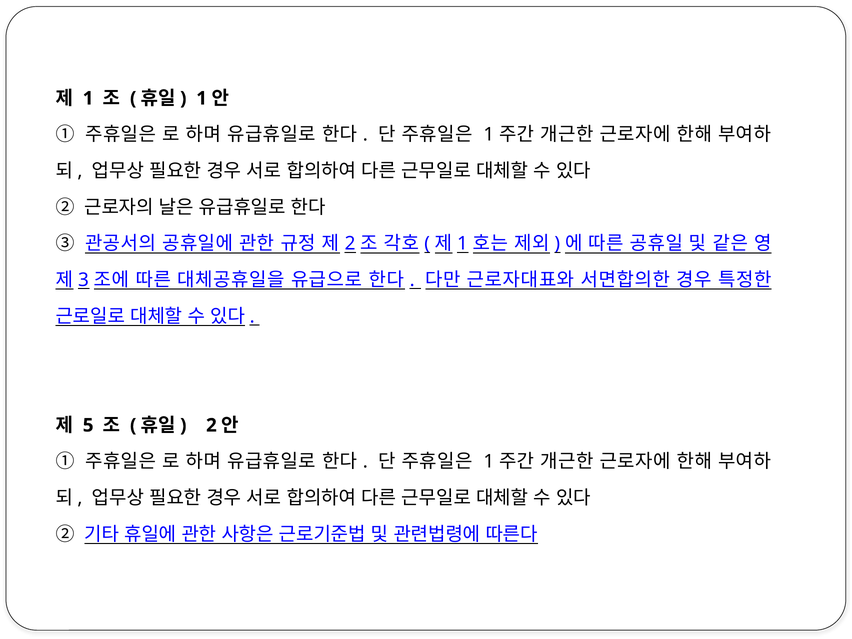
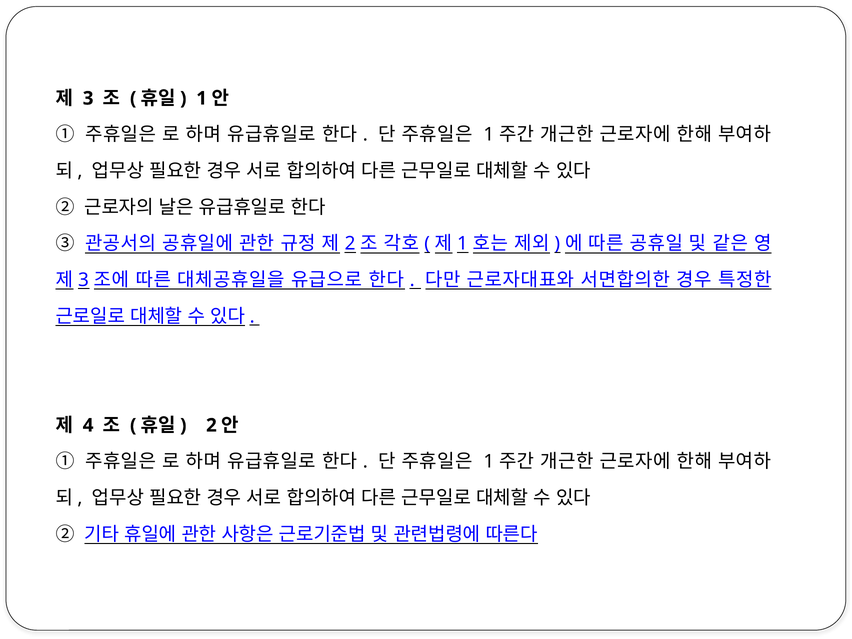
1 at (88, 98): 1 -> 3
5: 5 -> 4
